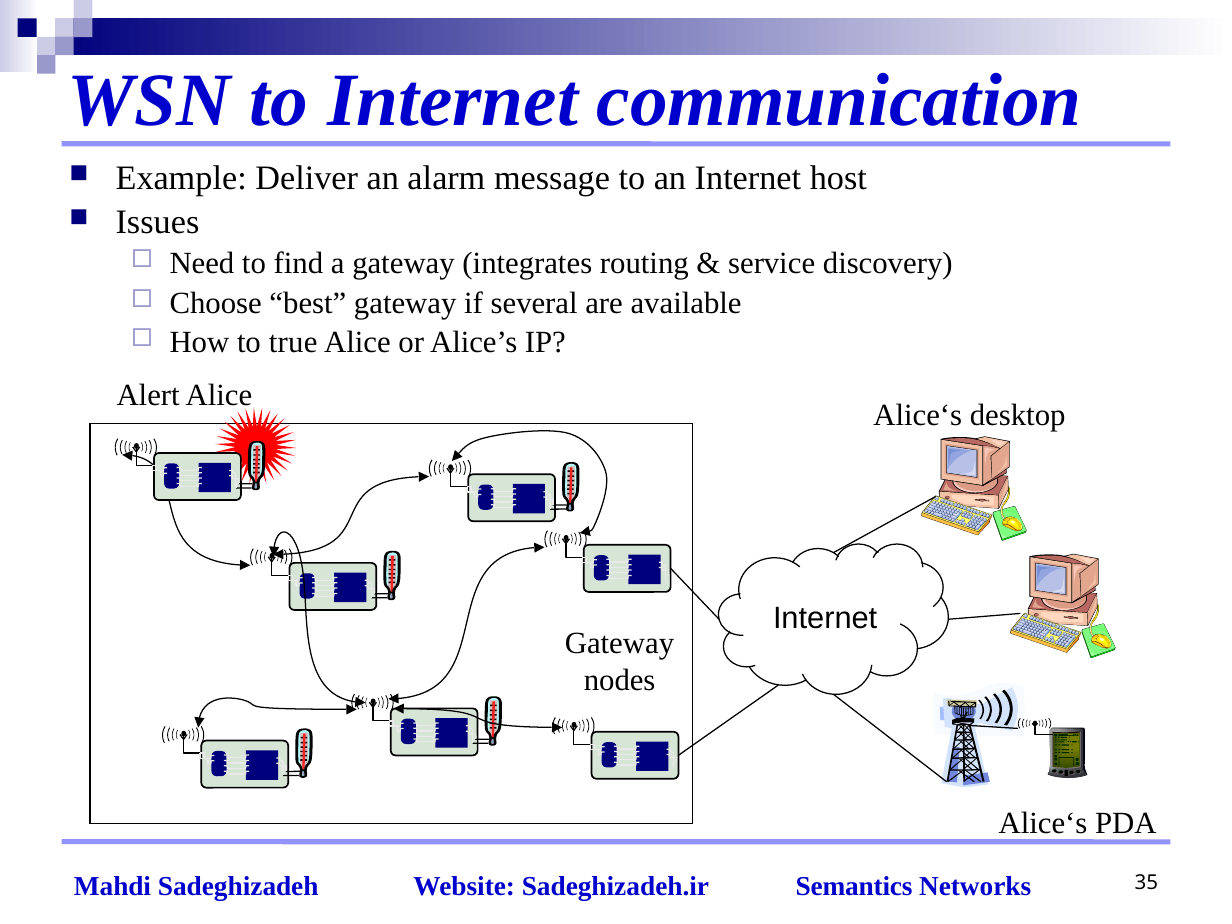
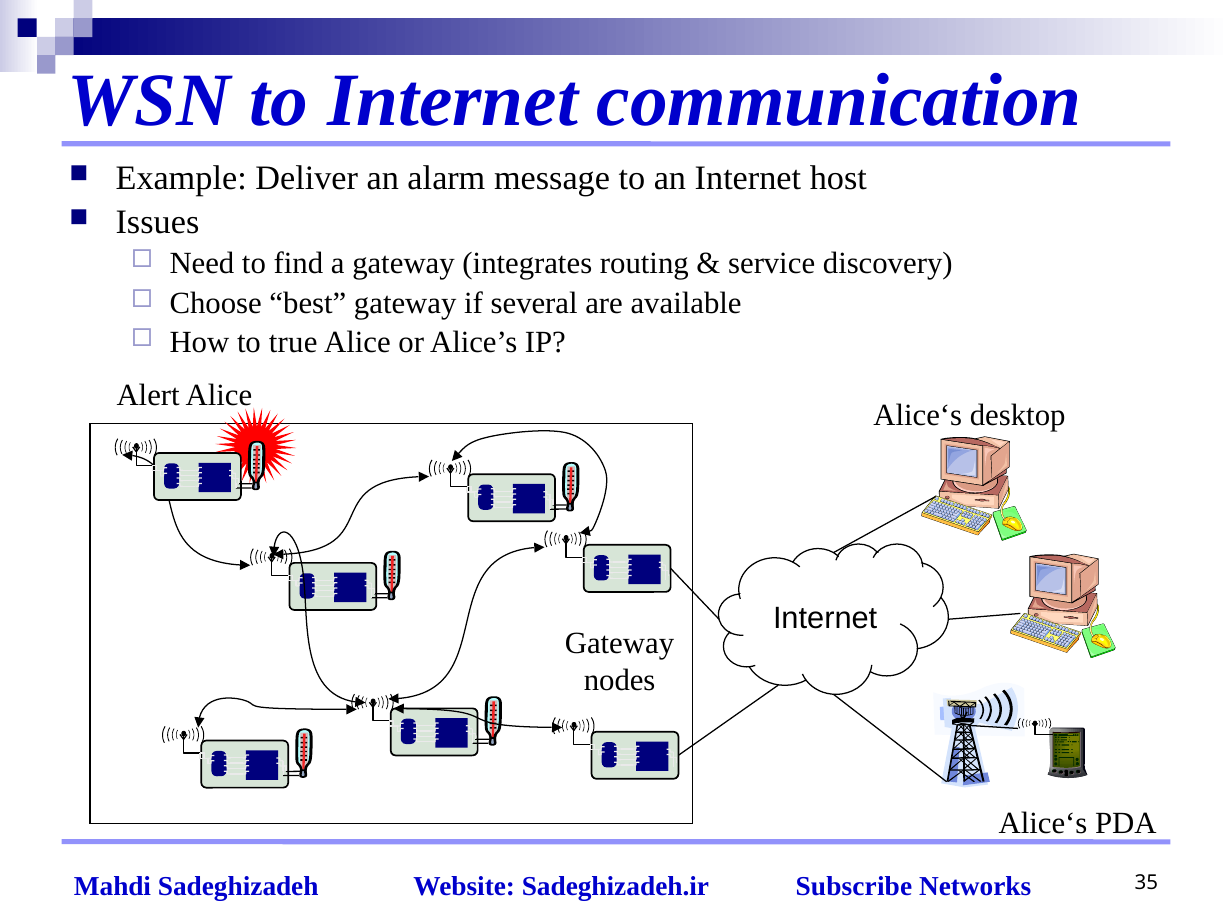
Semantics: Semantics -> Subscribe
